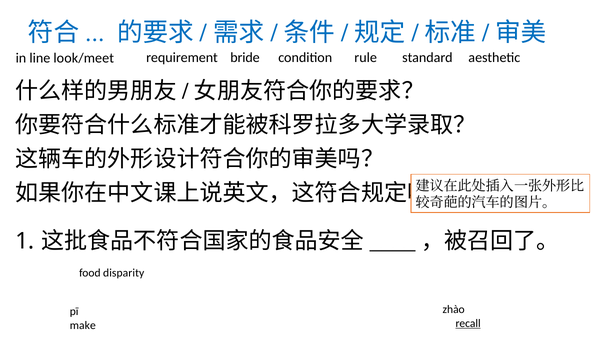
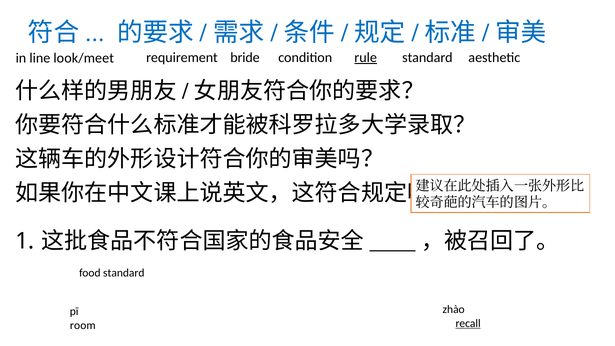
rule underline: none -> present
food disparity: disparity -> standard
make: make -> room
